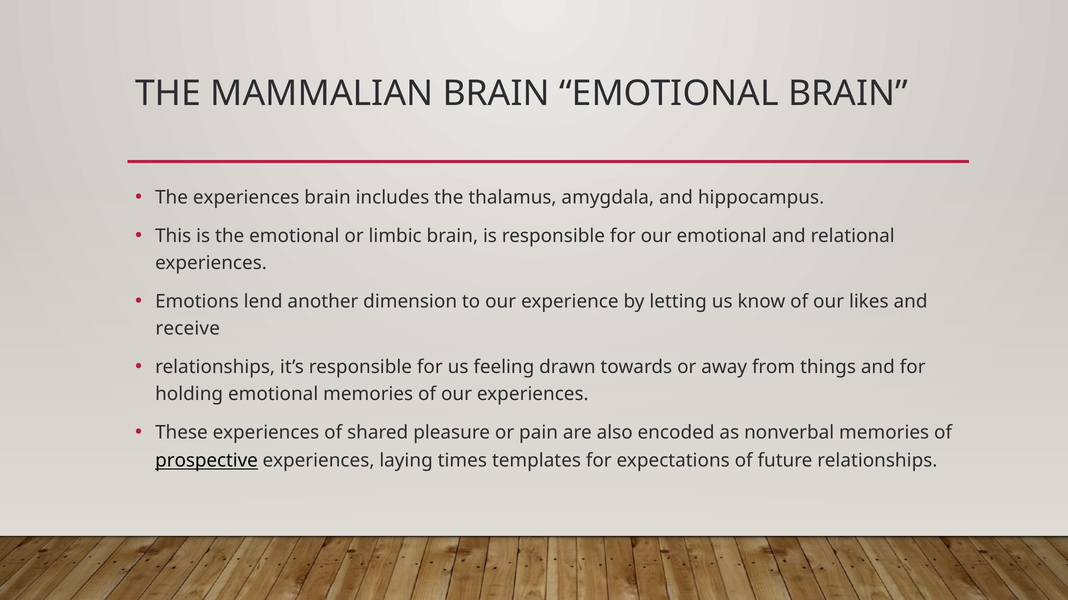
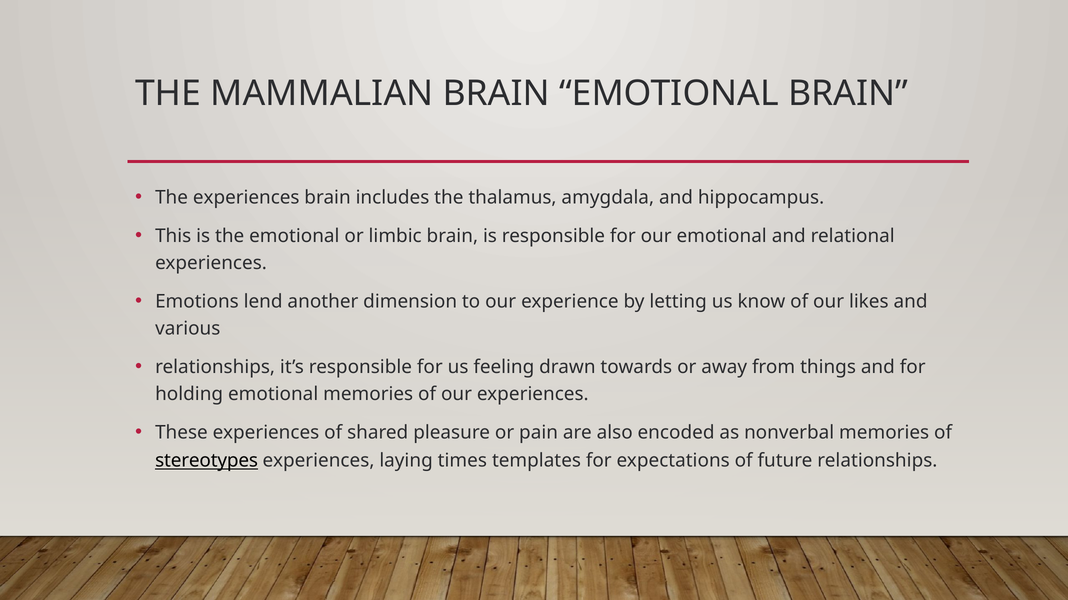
receive: receive -> various
prospective: prospective -> stereotypes
